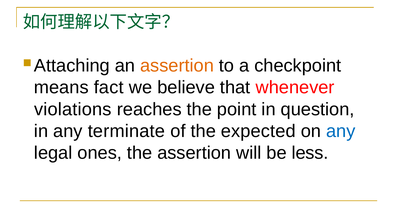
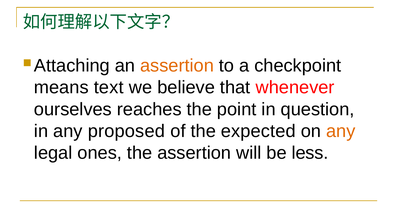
fact: fact -> text
violations: violations -> ourselves
terminate: terminate -> proposed
any at (341, 131) colour: blue -> orange
